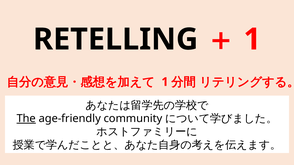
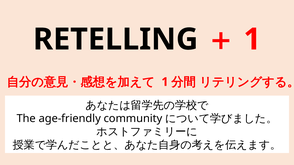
The underline: present -> none
